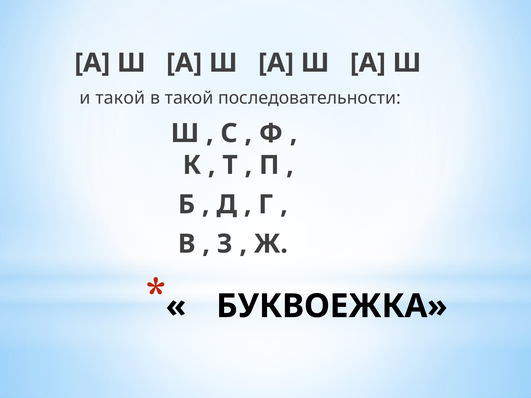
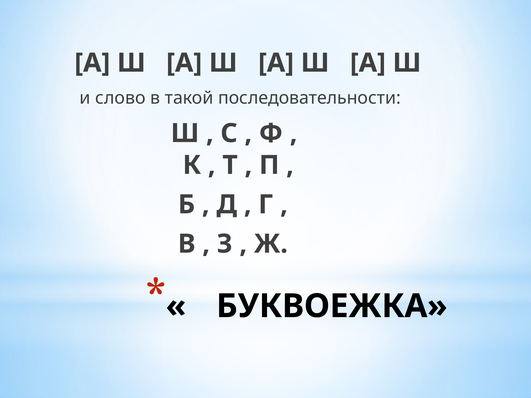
и такой: такой -> слово
